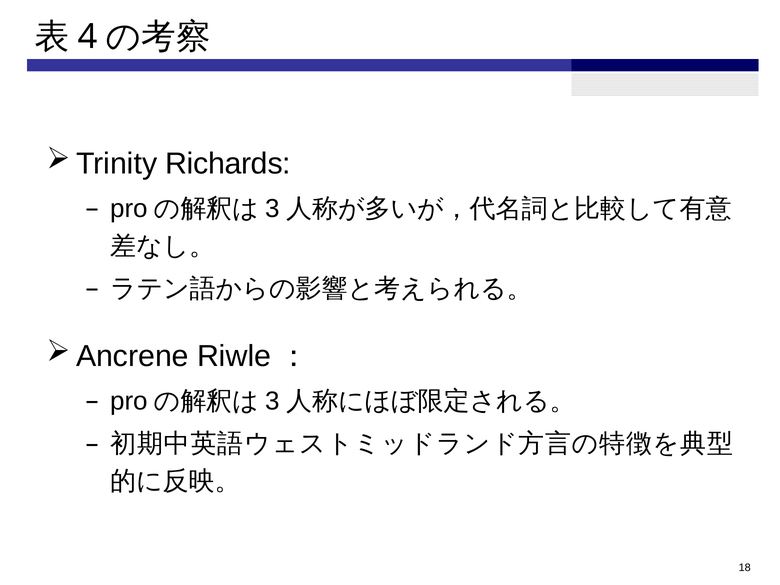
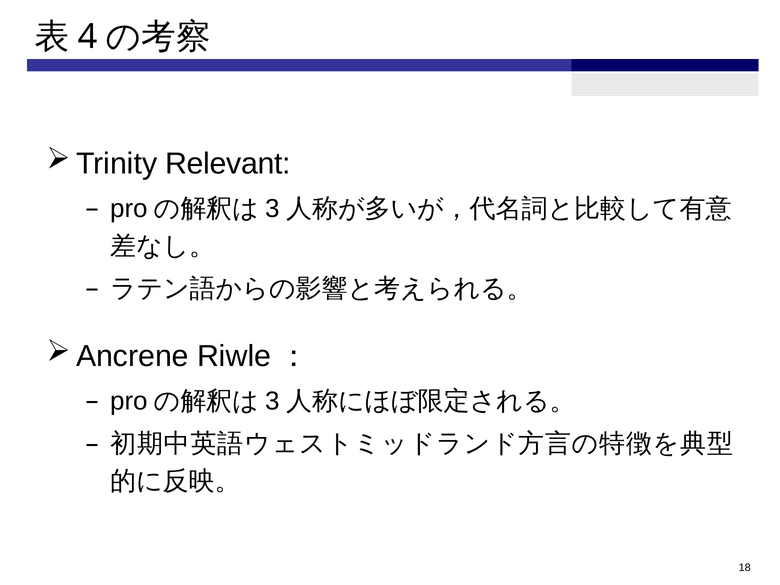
Richards: Richards -> Relevant
